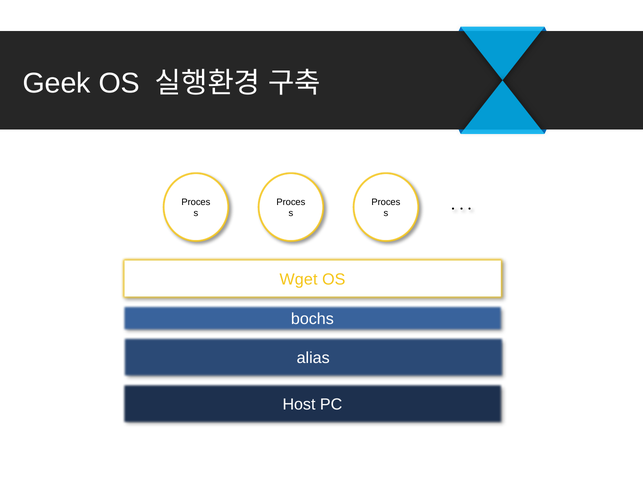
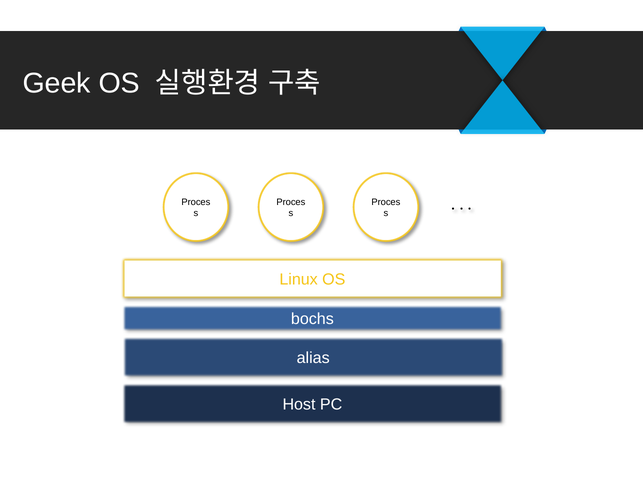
Wget: Wget -> Linux
